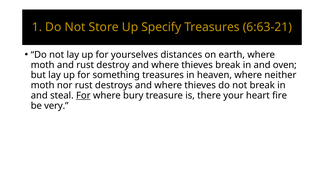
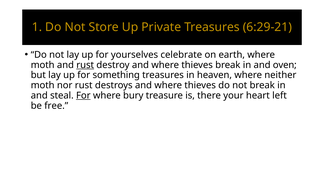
Specify: Specify -> Private
6:63-21: 6:63-21 -> 6:29-21
distances: distances -> celebrate
rust at (85, 65) underline: none -> present
fire: fire -> left
very: very -> free
